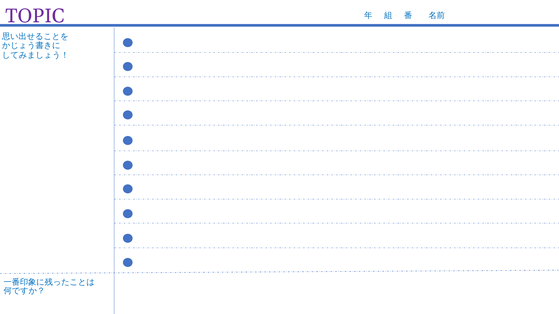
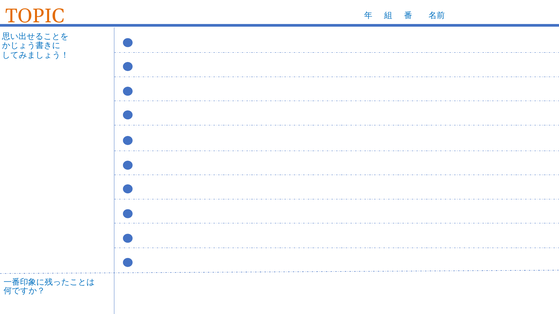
TOPIC colour: purple -> orange
